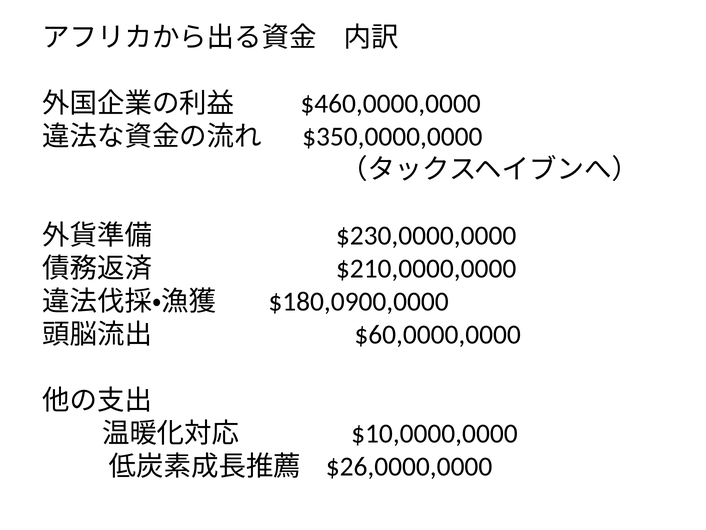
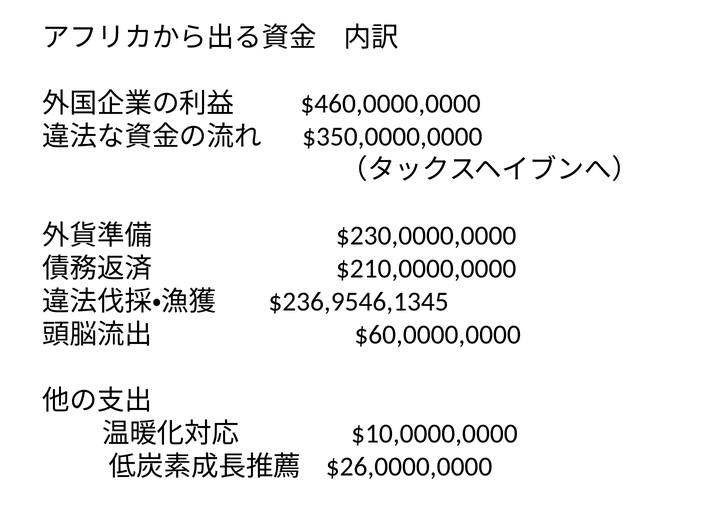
$180,0900,0000: $180,0900,0000 -> $236,9546,1345
